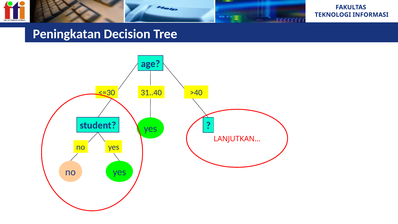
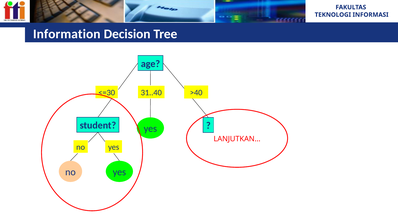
Peningkatan: Peningkatan -> Information
